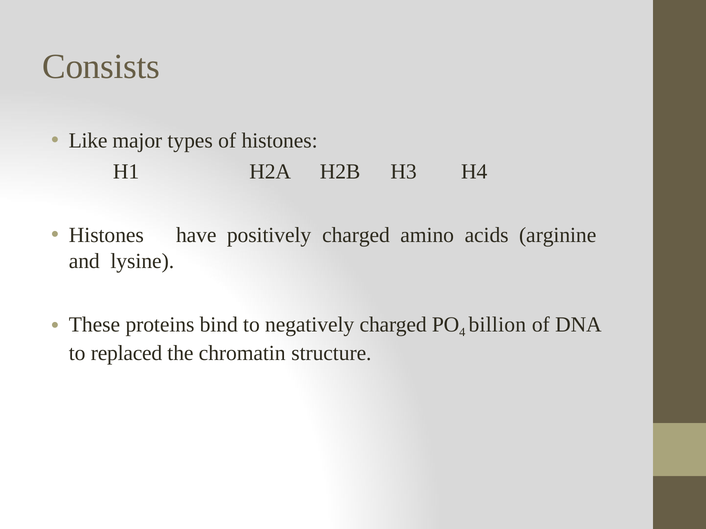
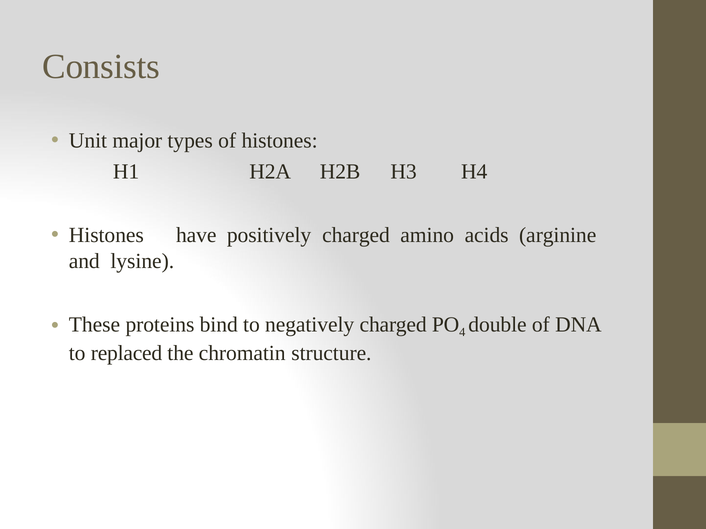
Like: Like -> Unit
billion: billion -> double
